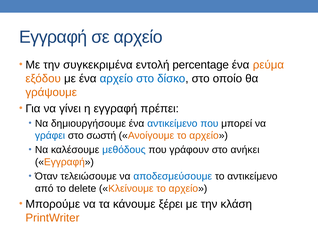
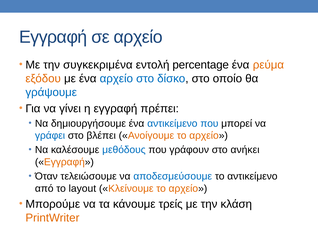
γράψουμε colour: orange -> blue
σωστή: σωστή -> βλέπει
delete: delete -> layout
ξέρει: ξέρει -> τρείς
